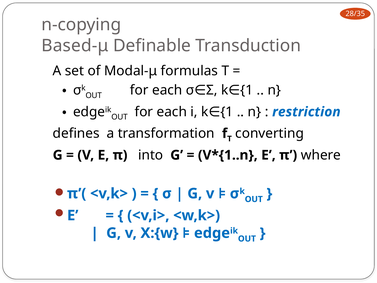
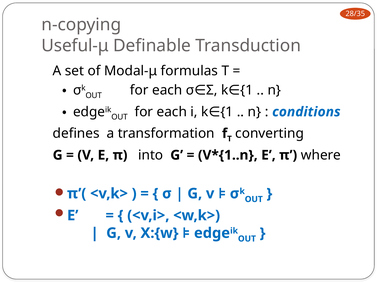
Based-μ: Based-μ -> Useful-μ
restriction: restriction -> conditions
